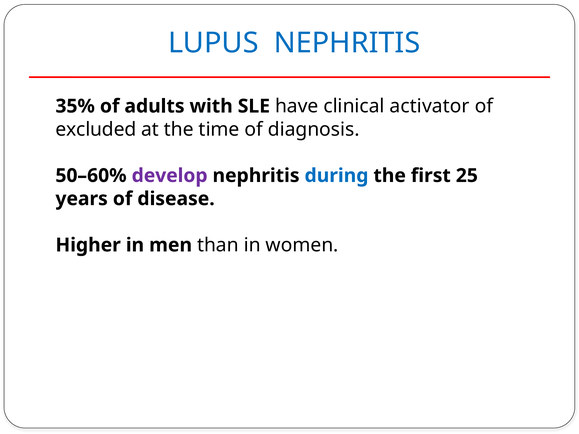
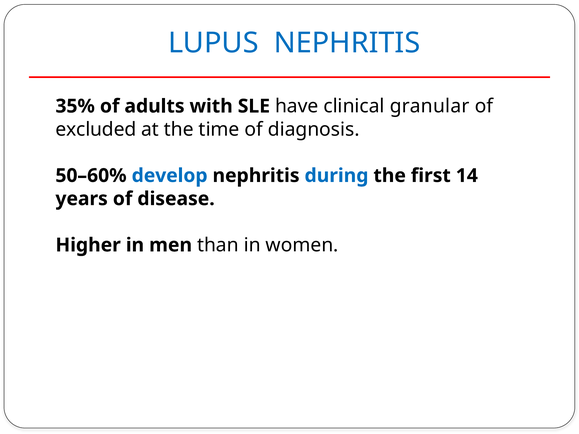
activator: activator -> granular
develop colour: purple -> blue
25: 25 -> 14
